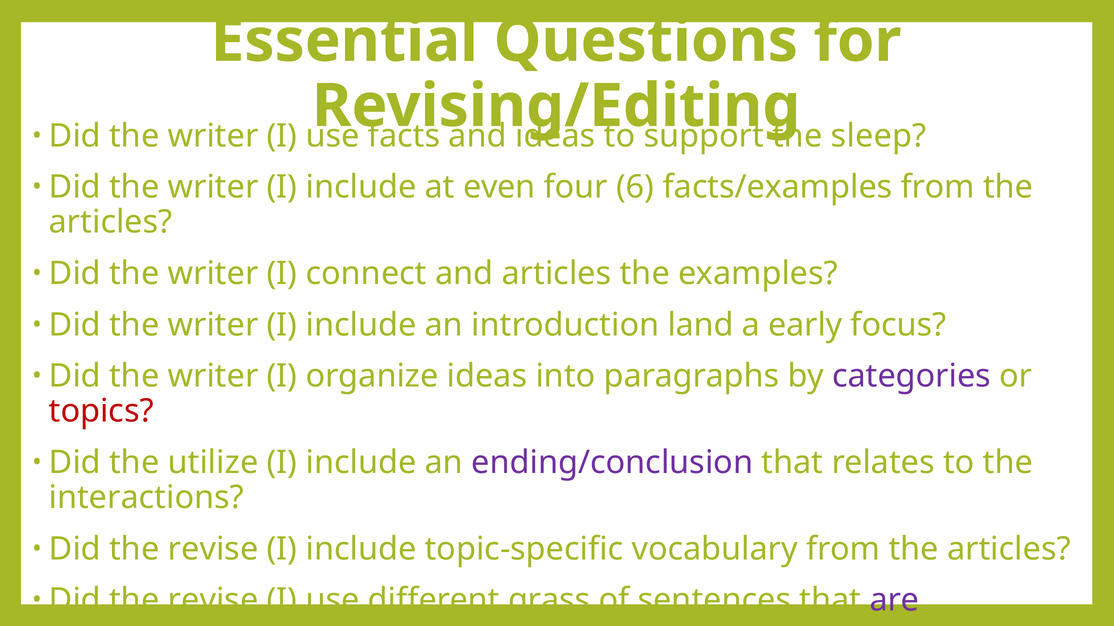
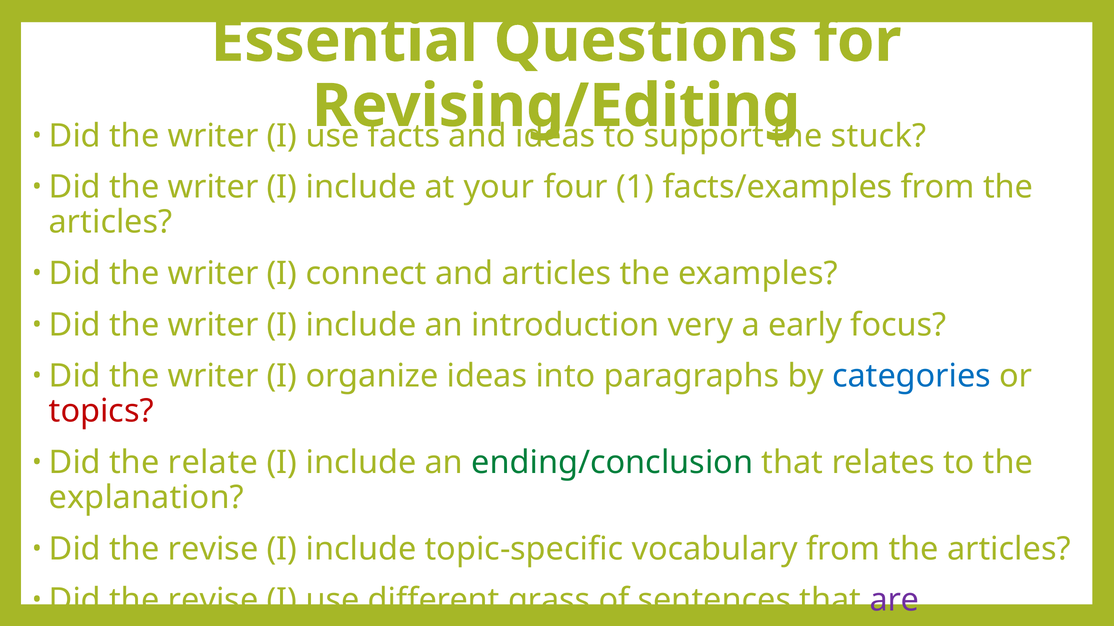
sleep: sleep -> stuck
even: even -> your
6: 6 -> 1
land: land -> very
categories colour: purple -> blue
the utilize: utilize -> relate
ending/conclusion colour: purple -> green
interactions: interactions -> explanation
